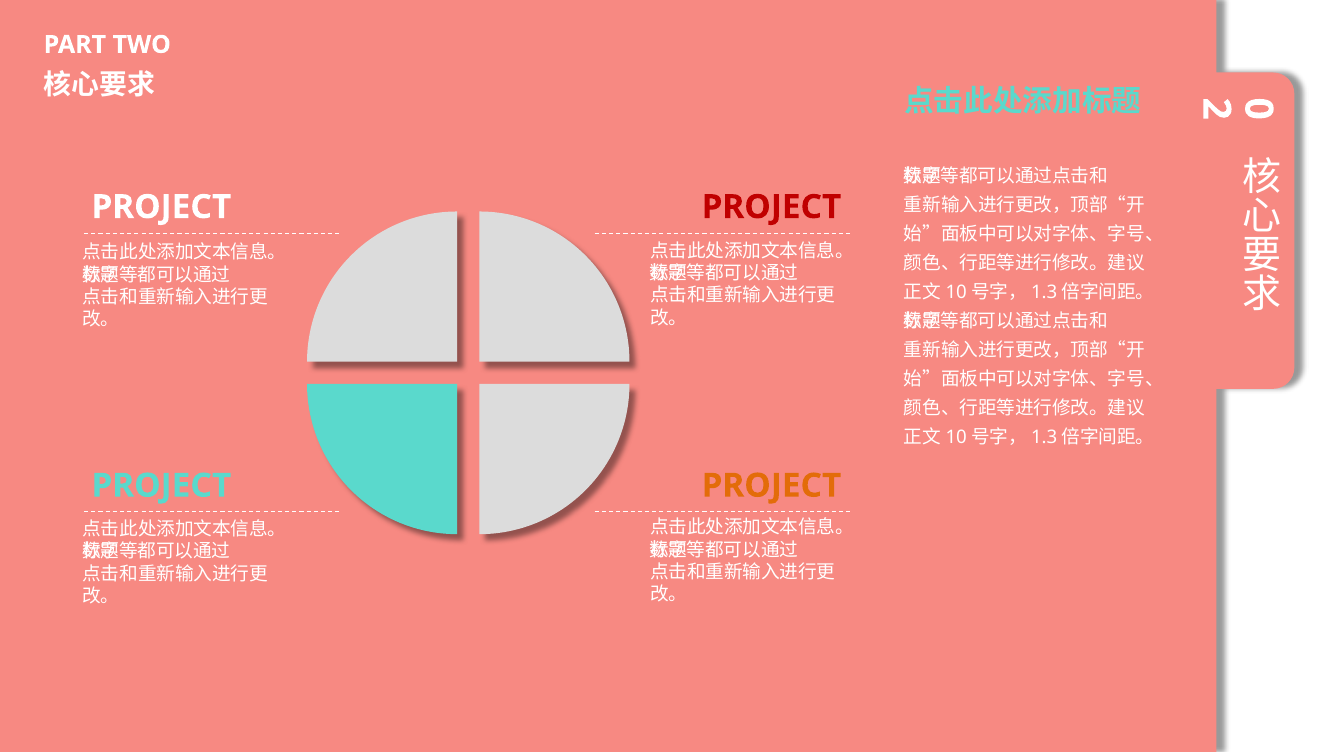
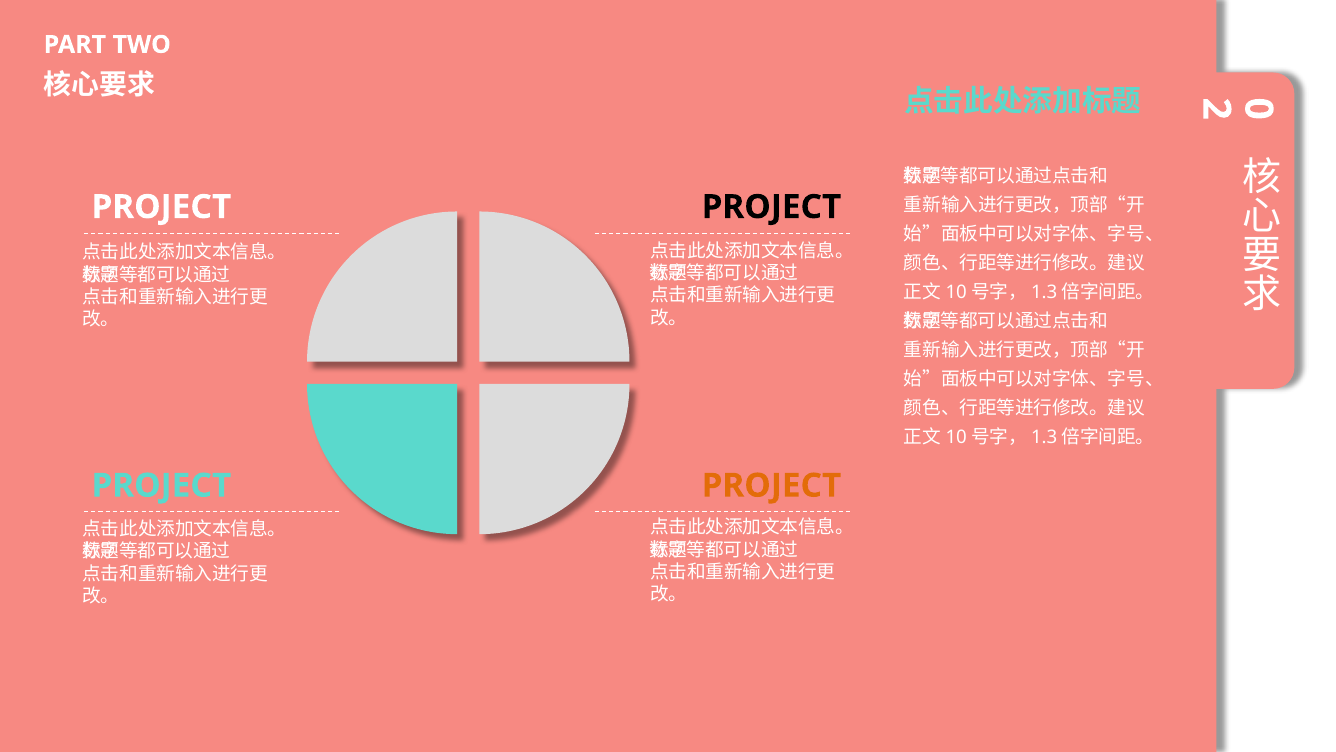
PROJECT at (771, 207) colour: red -> black
